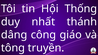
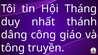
Thống: Thống -> Tháng
